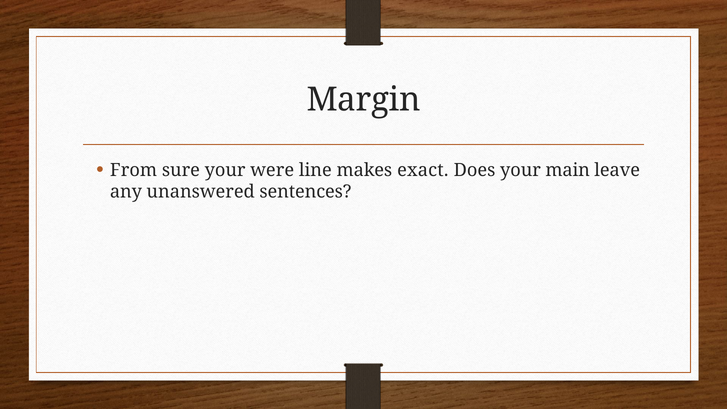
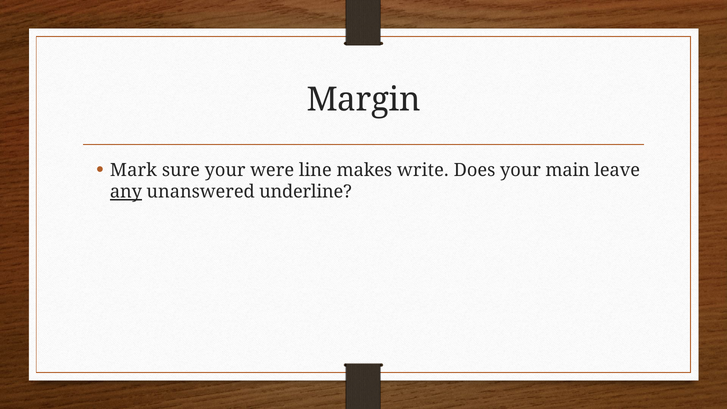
From: From -> Mark
exact: exact -> write
any underline: none -> present
sentences: sentences -> underline
